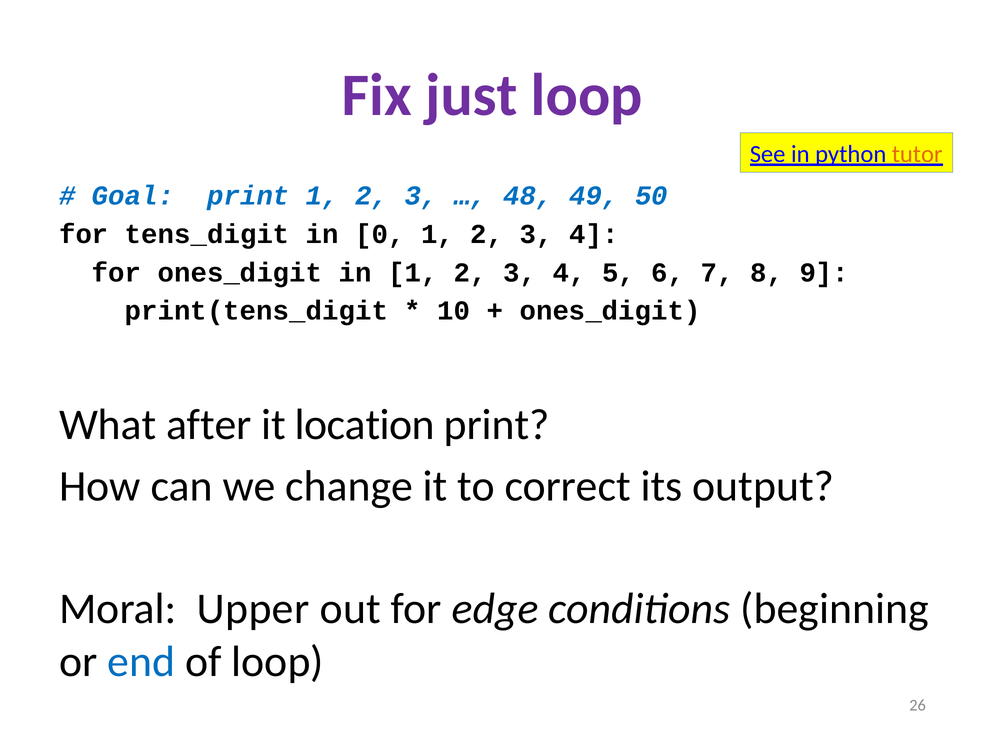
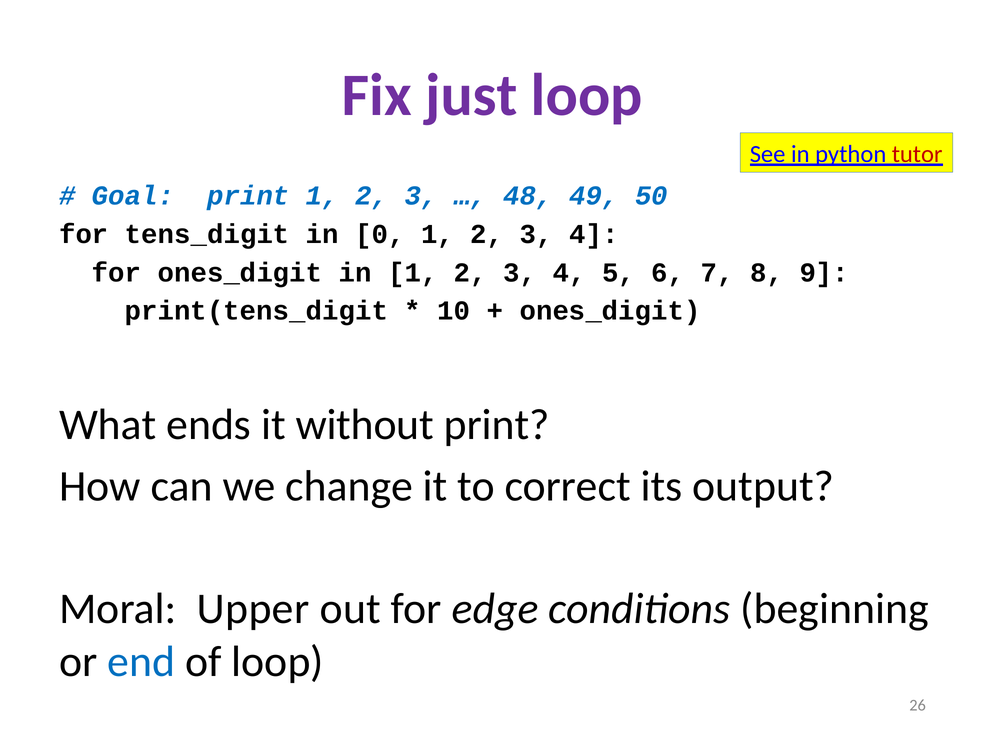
tutor colour: orange -> red
after: after -> ends
location: location -> without
